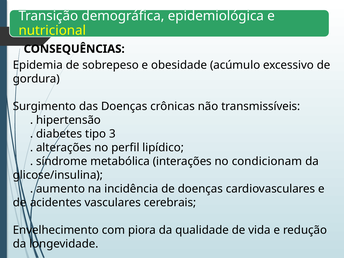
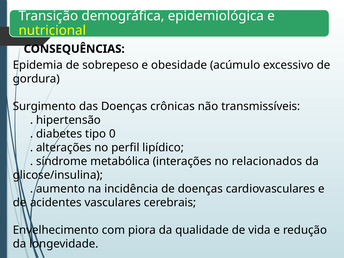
3: 3 -> 0
condicionam: condicionam -> relacionados
